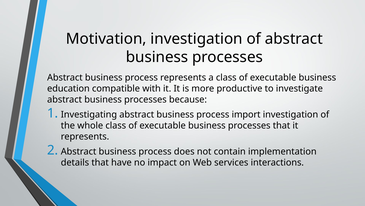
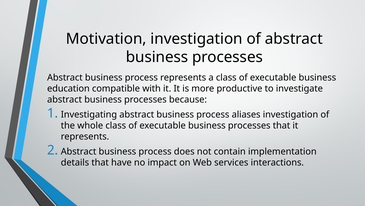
import: import -> aliases
